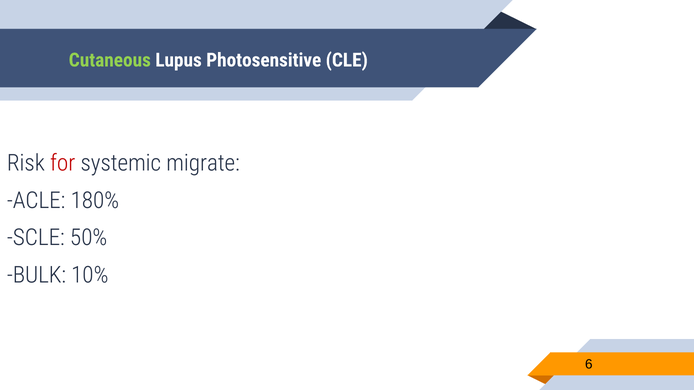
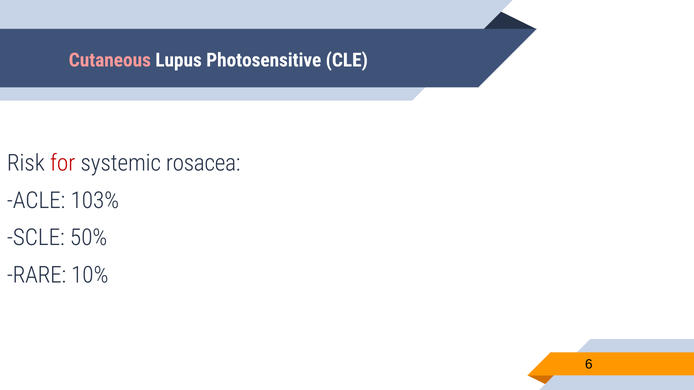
Cutaneous colour: light green -> pink
migrate: migrate -> rosacea
180%: 180% -> 103%
BULK: BULK -> RARE
